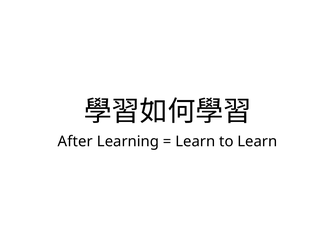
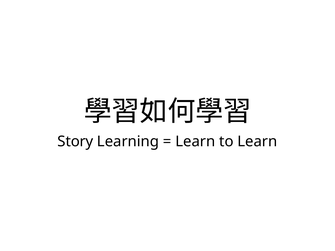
After: After -> Story
